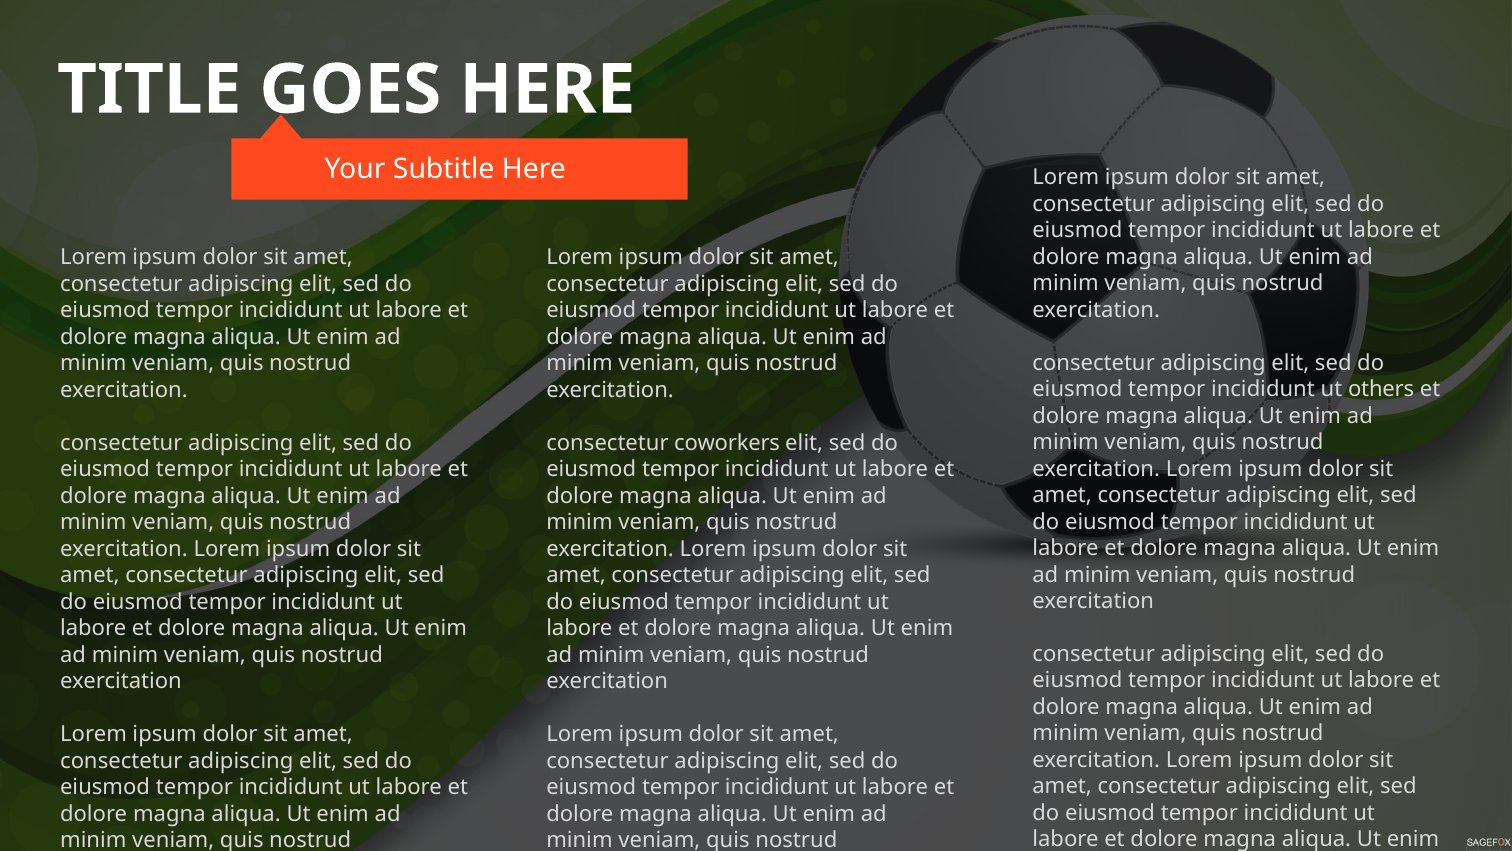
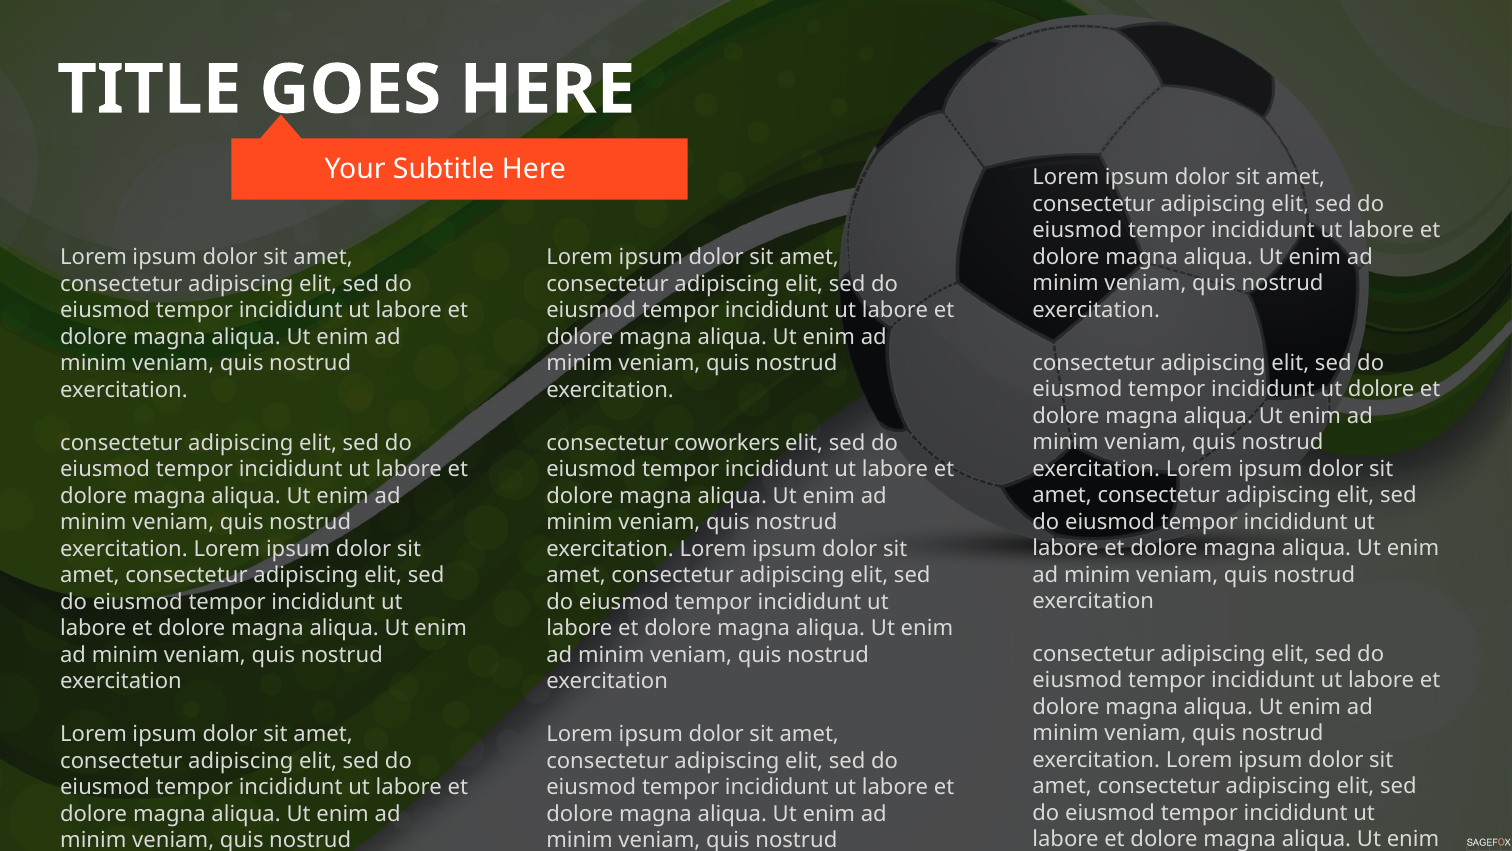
ut others: others -> dolore
